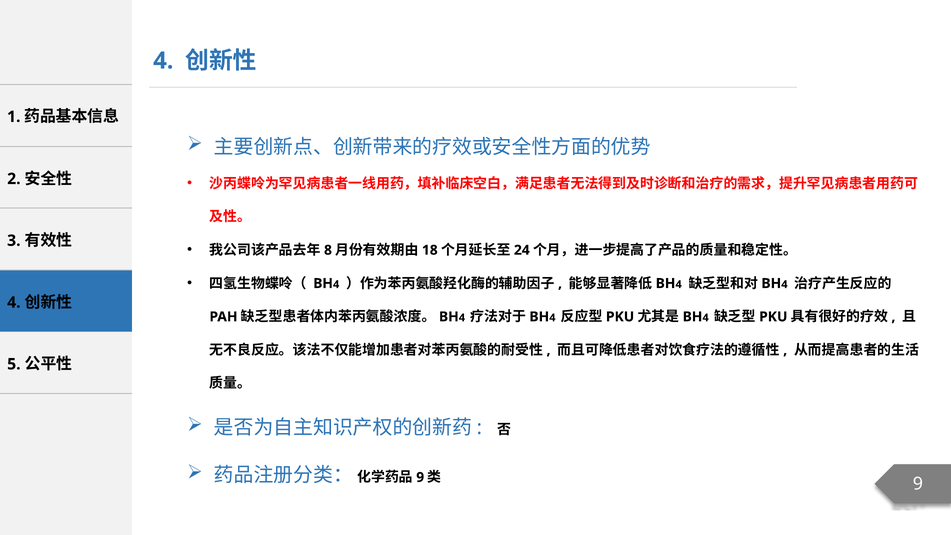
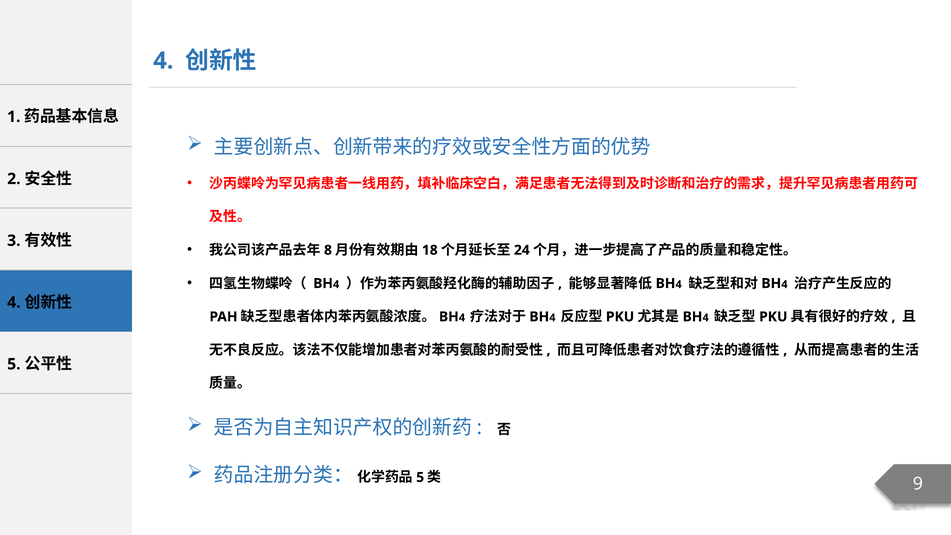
9 at (420, 477): 9 -> 5
